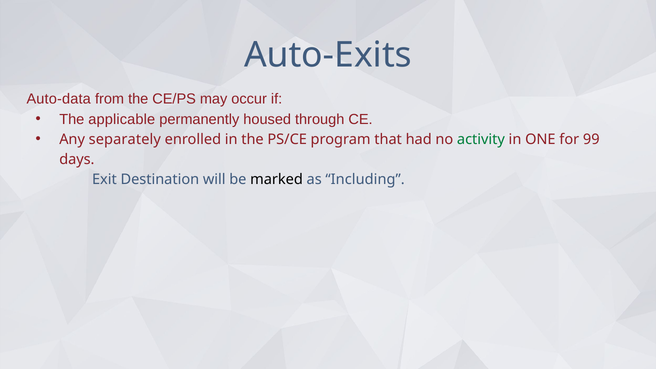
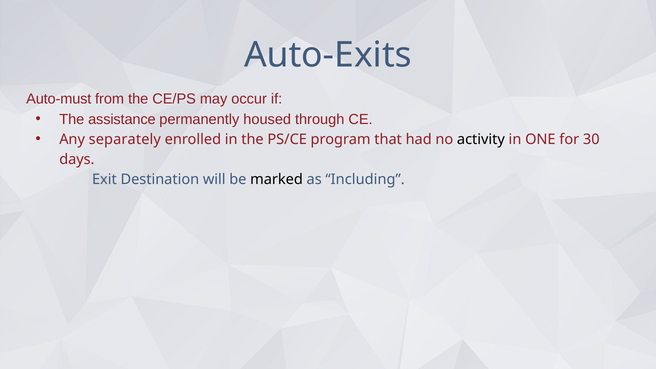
Auto-data: Auto-data -> Auto-must
applicable: applicable -> assistance
activity colour: green -> black
99: 99 -> 30
